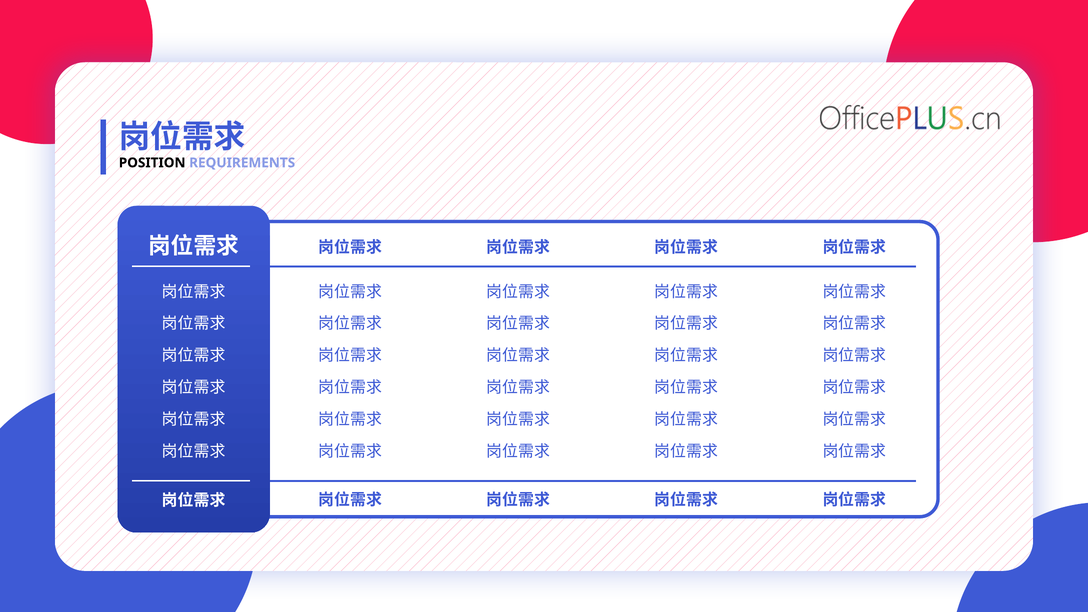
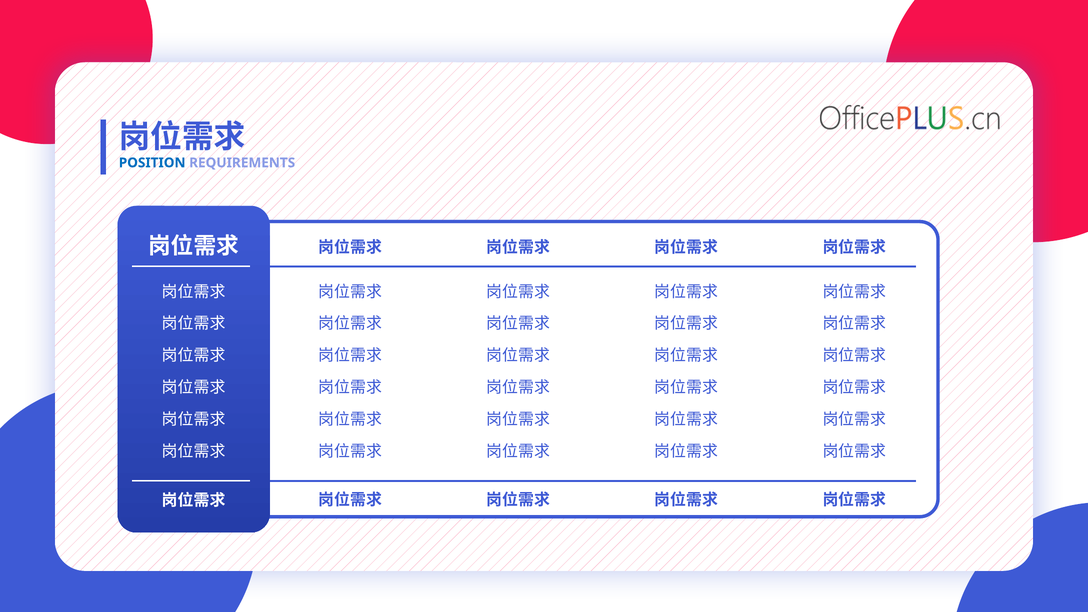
POSITION colour: black -> blue
